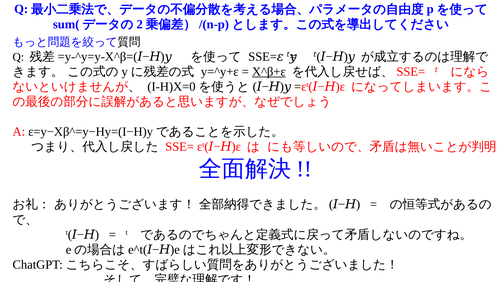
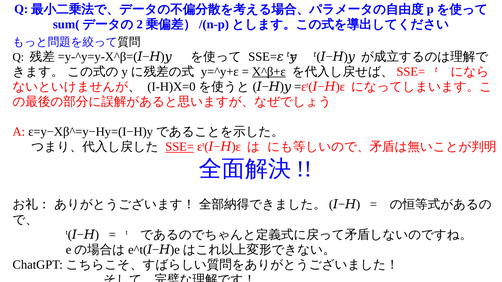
SSE= underline: none -> present
